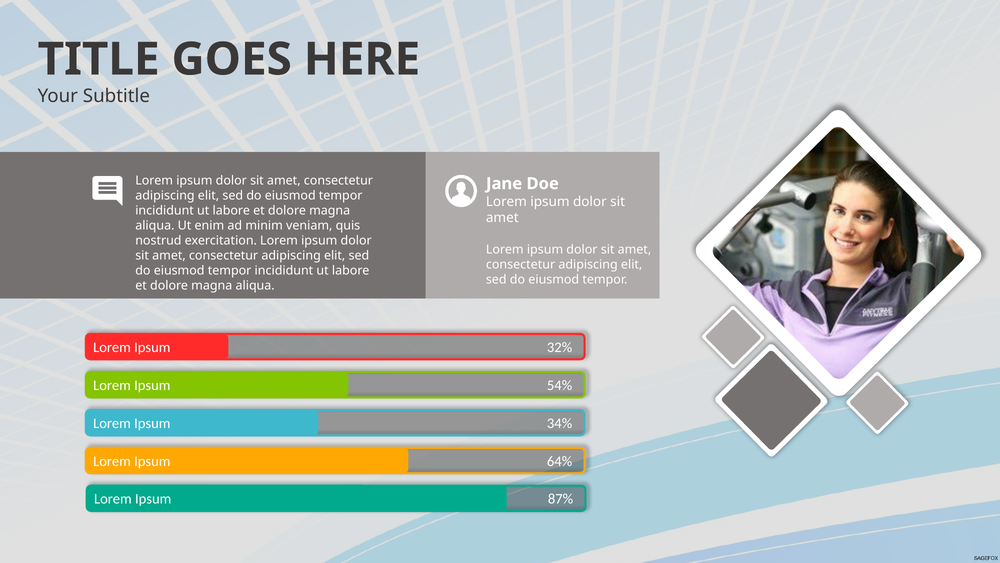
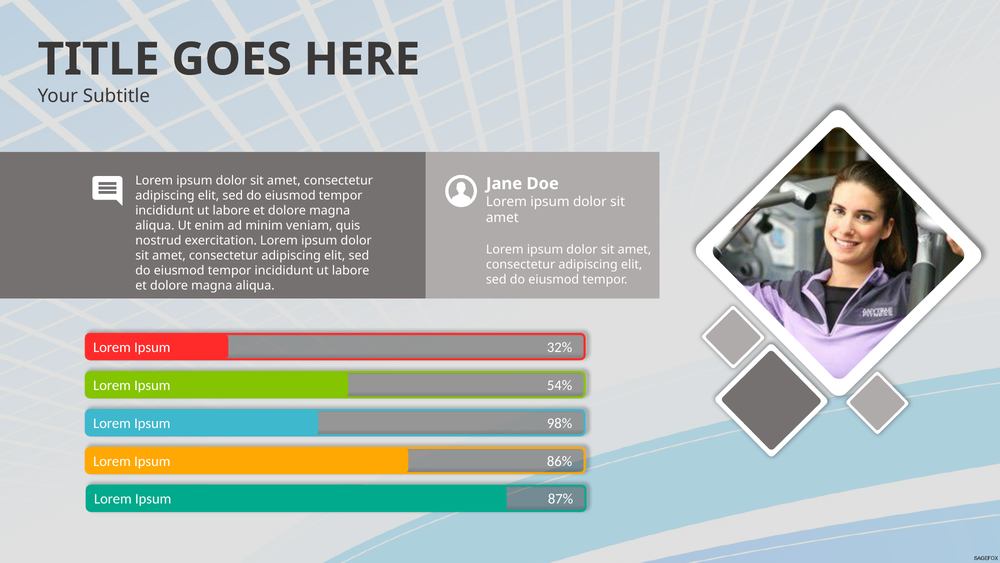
34%: 34% -> 98%
64%: 64% -> 86%
